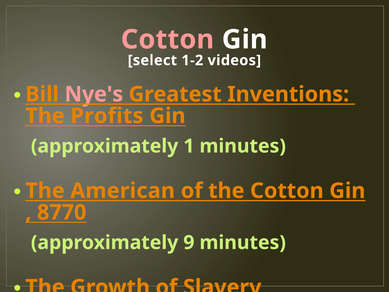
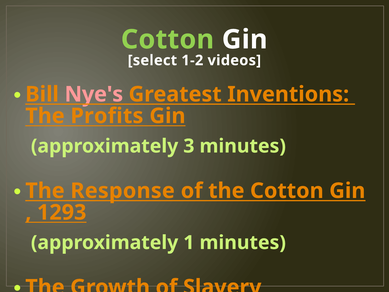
Cotton at (167, 39) colour: pink -> light green
1: 1 -> 3
American: American -> Response
8770: 8770 -> 1293
9: 9 -> 1
